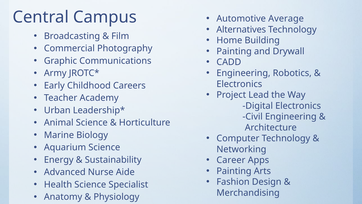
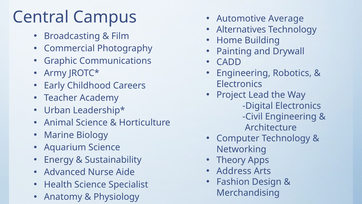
Career: Career -> Theory
Painting at (234, 171): Painting -> Address
